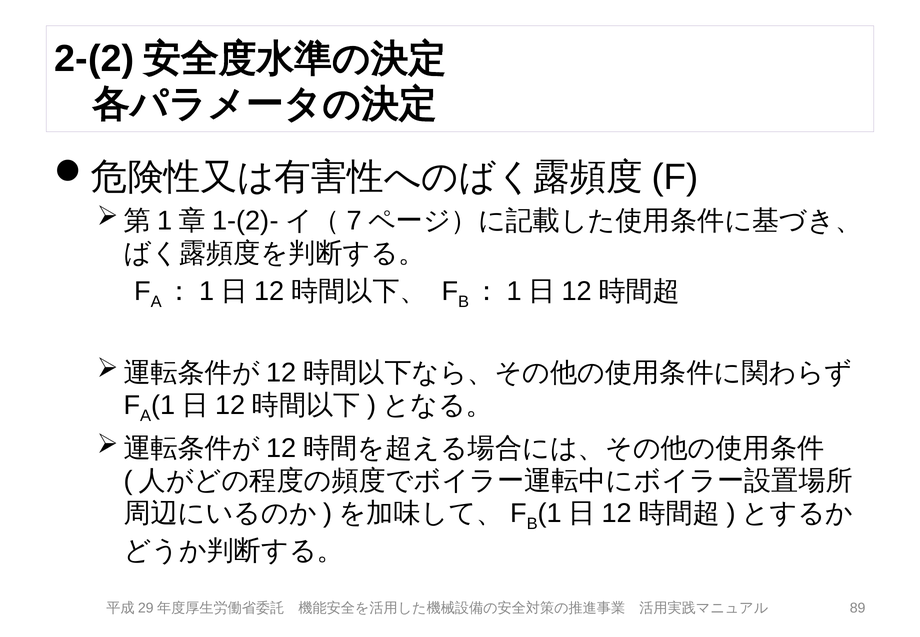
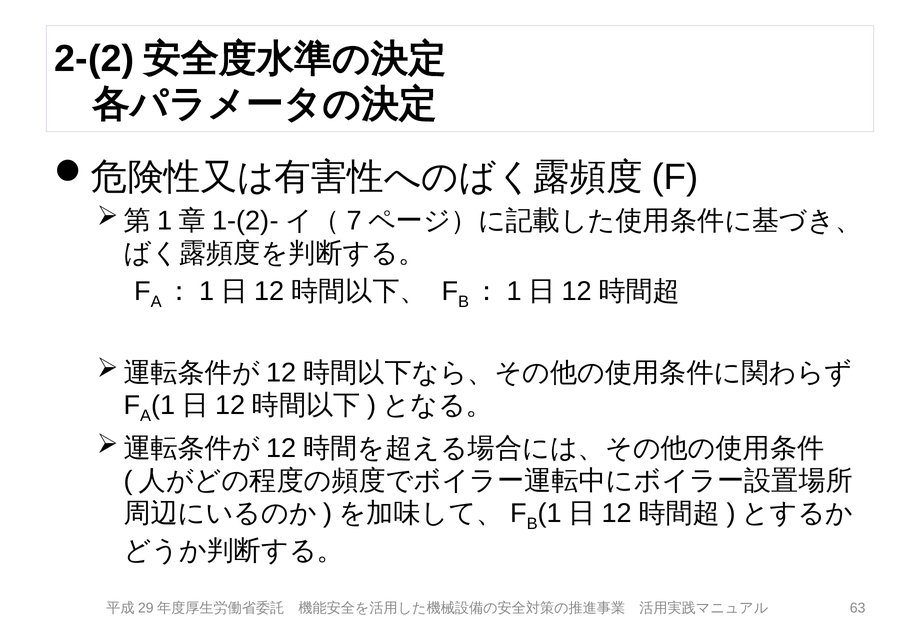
89: 89 -> 63
